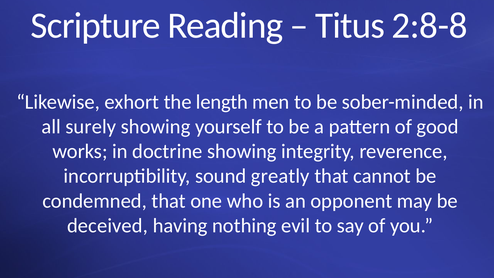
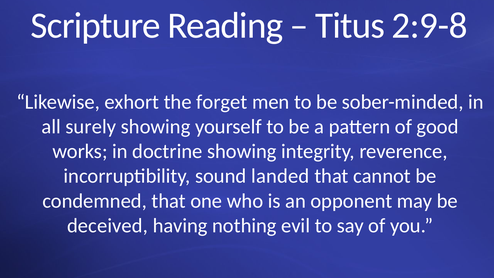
2:8-8: 2:8-8 -> 2:9-8
length: length -> forget
greatly: greatly -> landed
